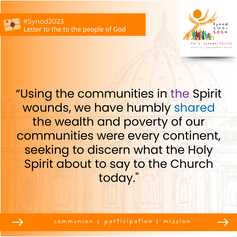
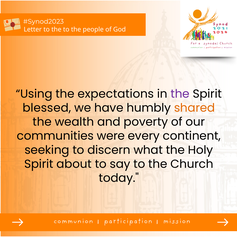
the communities: communities -> expectations
wounds: wounds -> blessed
shared colour: blue -> orange
